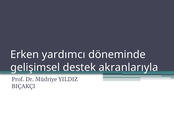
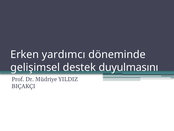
akranlarıyla: akranlarıyla -> duyulmasını
